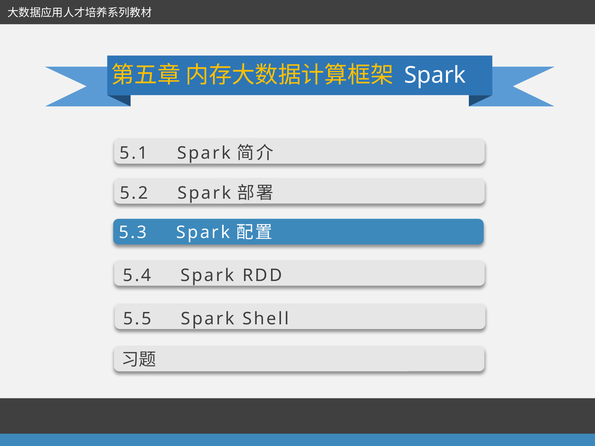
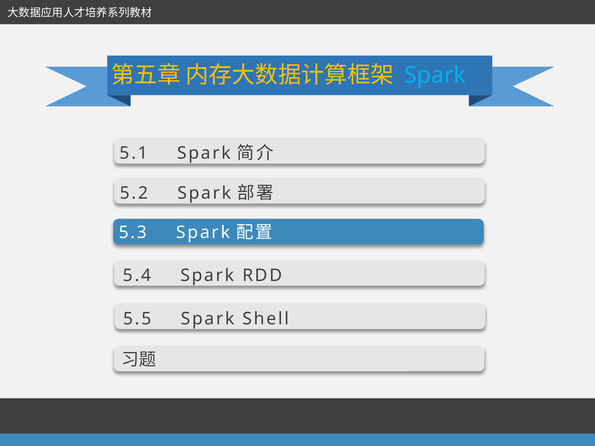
Spark at (435, 75) colour: white -> light blue
